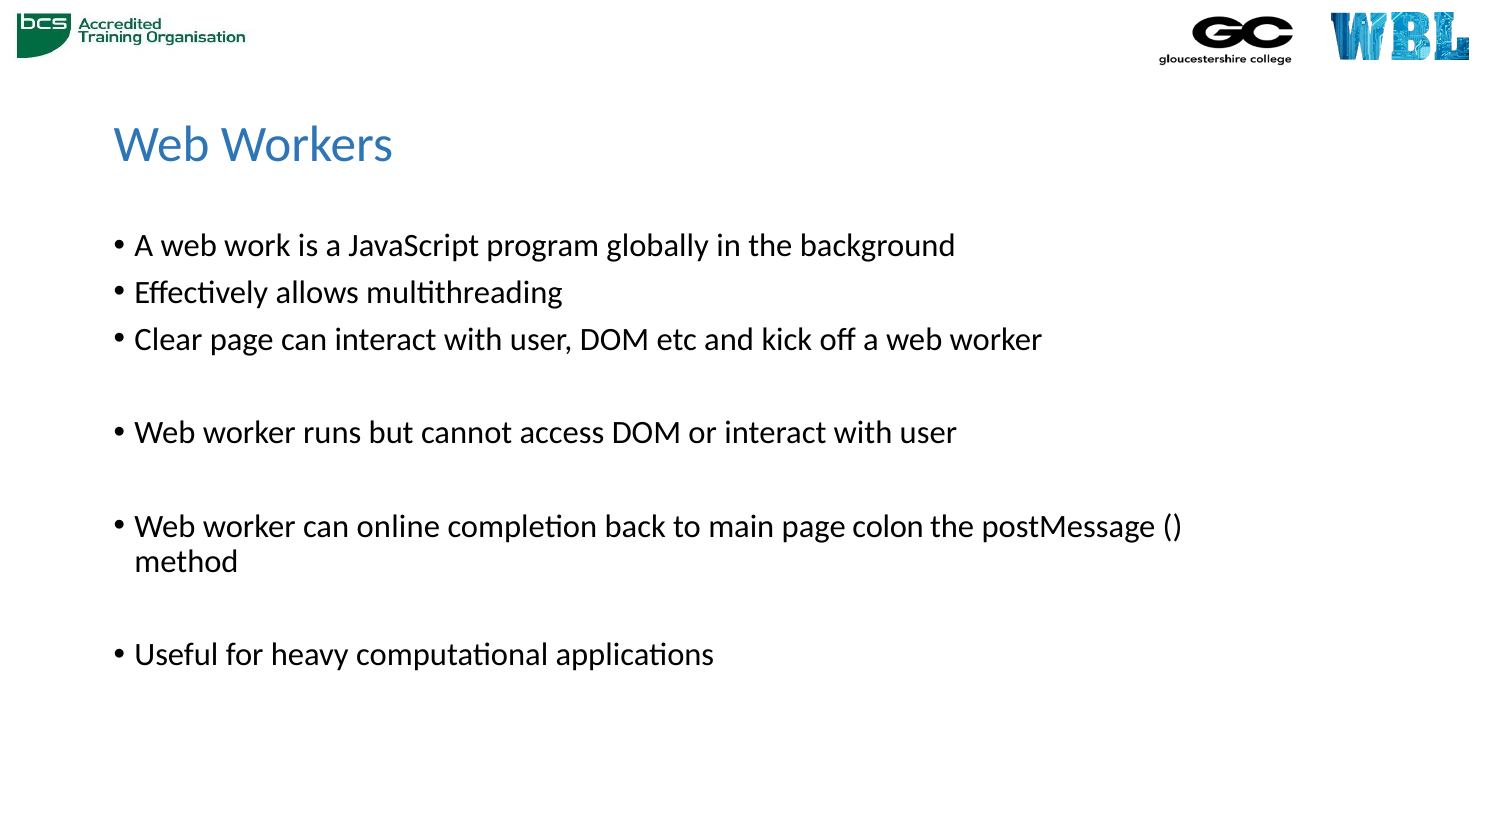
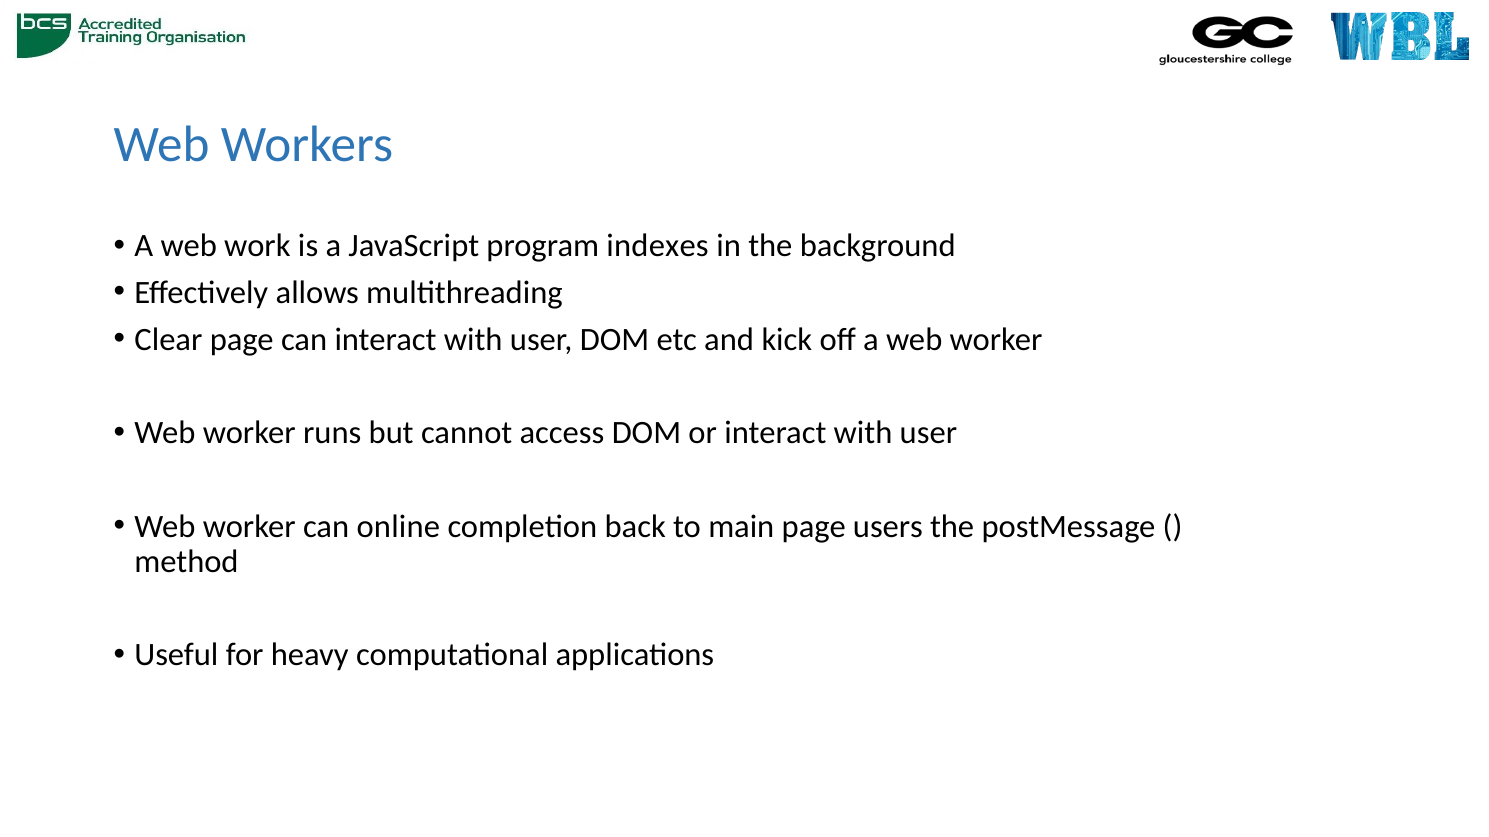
globally: globally -> indexes
colon: colon -> users
